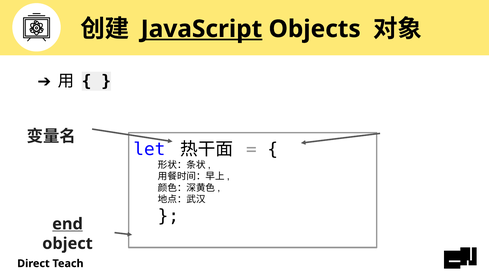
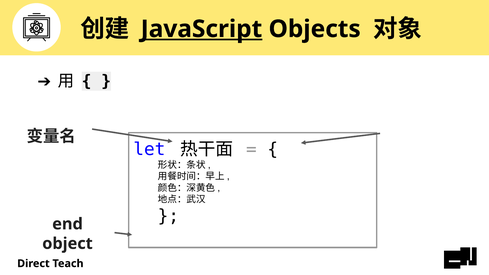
end underline: present -> none
